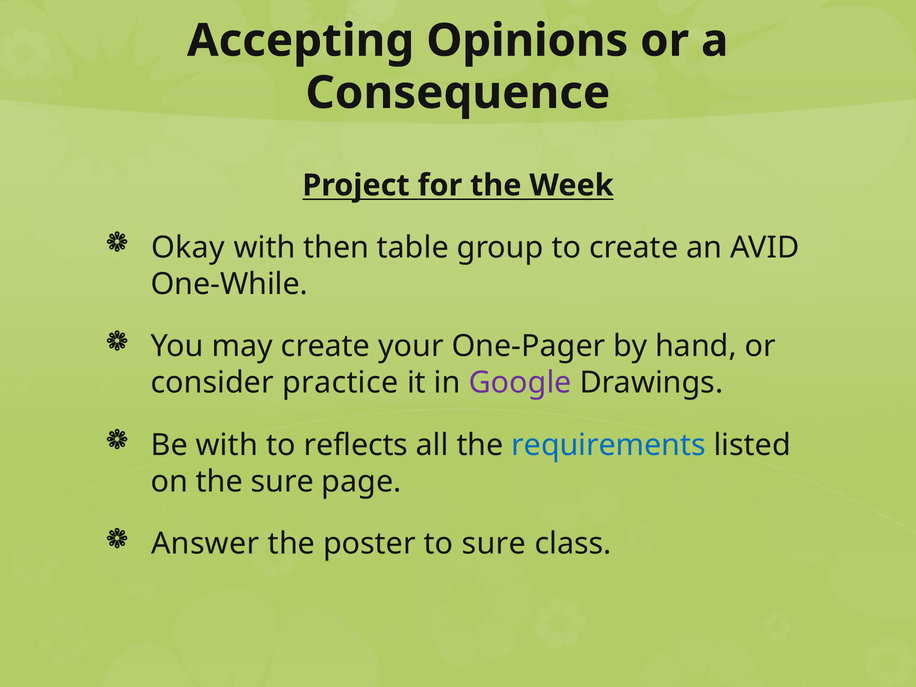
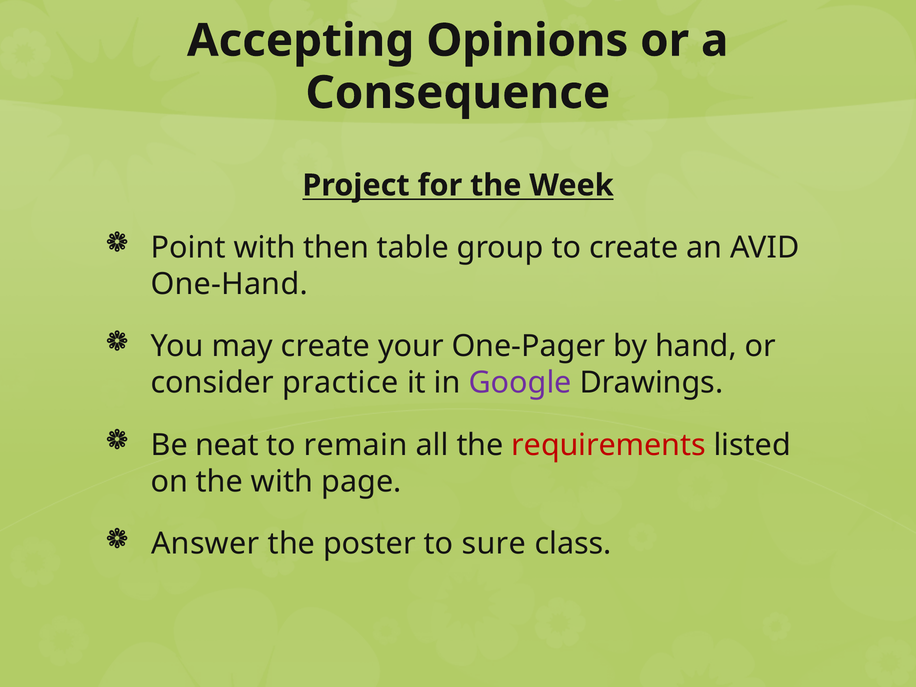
Okay: Okay -> Point
One-While: One-While -> One-Hand
Be with: with -> neat
reflects: reflects -> remain
requirements colour: blue -> red
the sure: sure -> with
